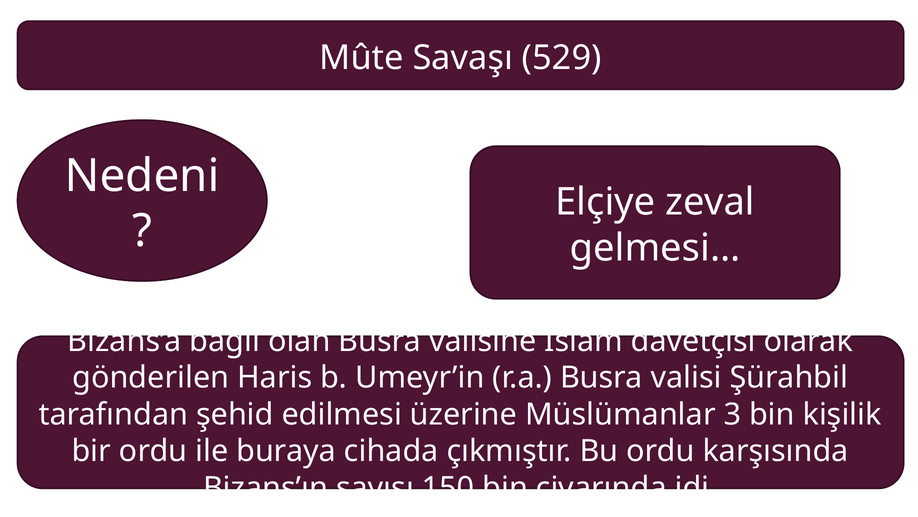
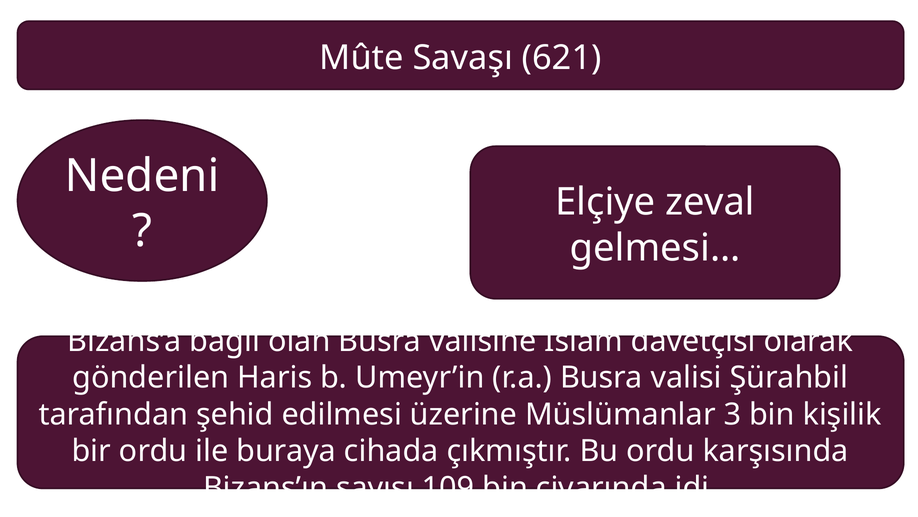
529: 529 -> 621
150: 150 -> 109
